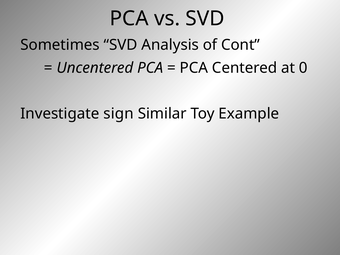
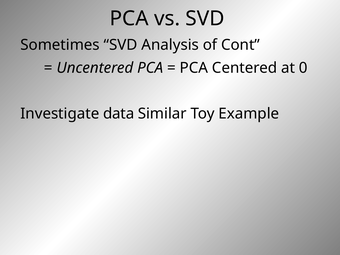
sign: sign -> data
